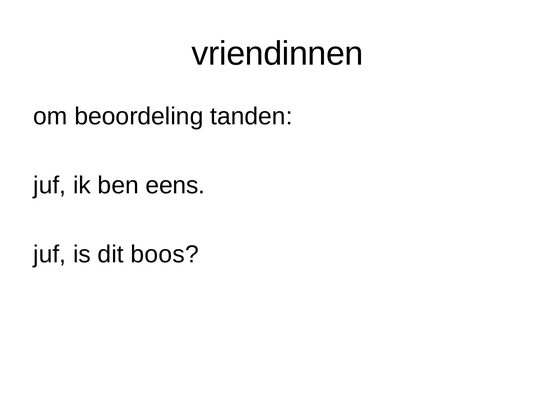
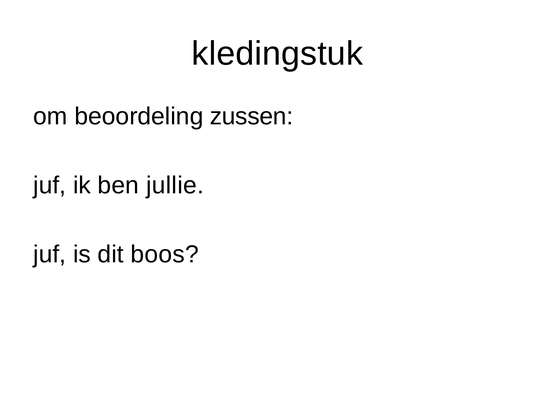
vriendinnen: vriendinnen -> kledingstuk
tanden: tanden -> zussen
eens: eens -> jullie
